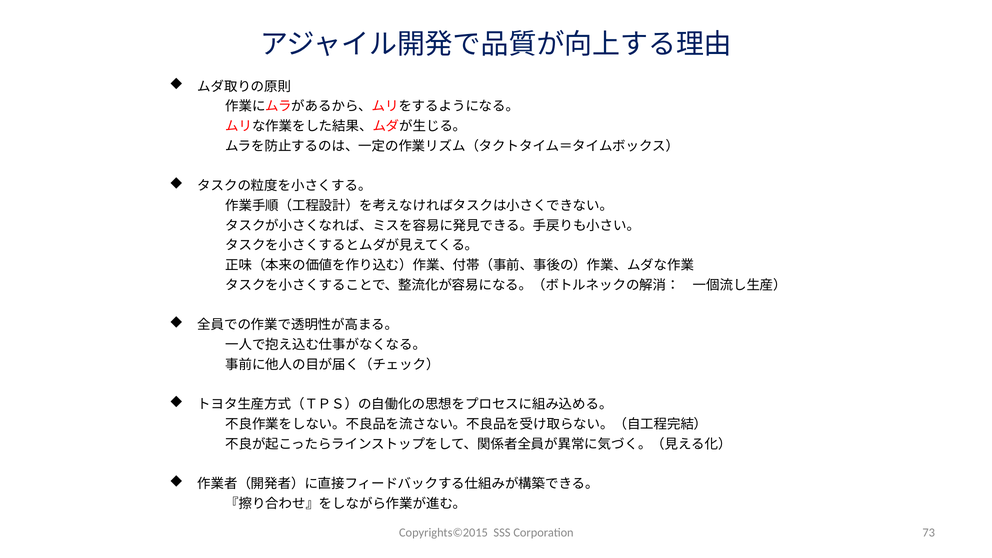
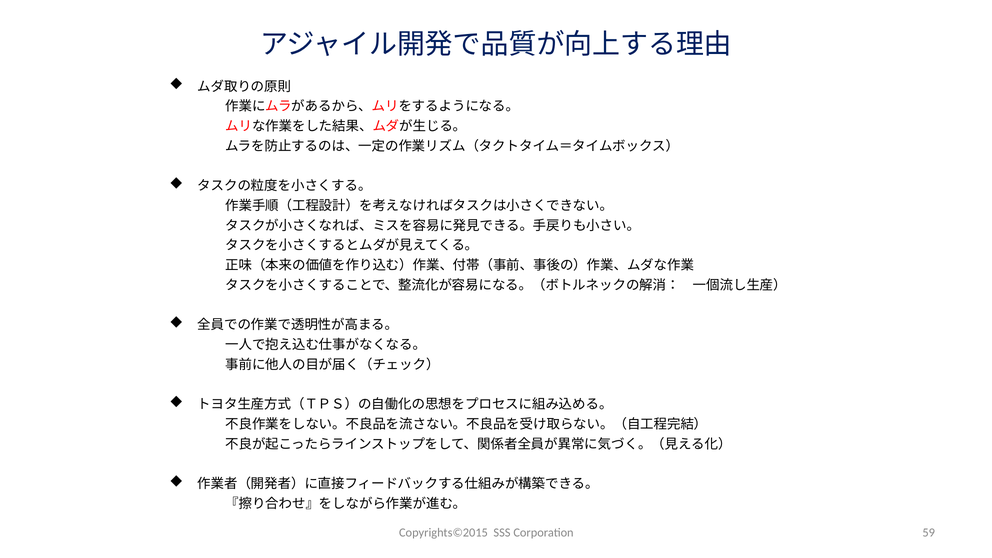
73: 73 -> 59
